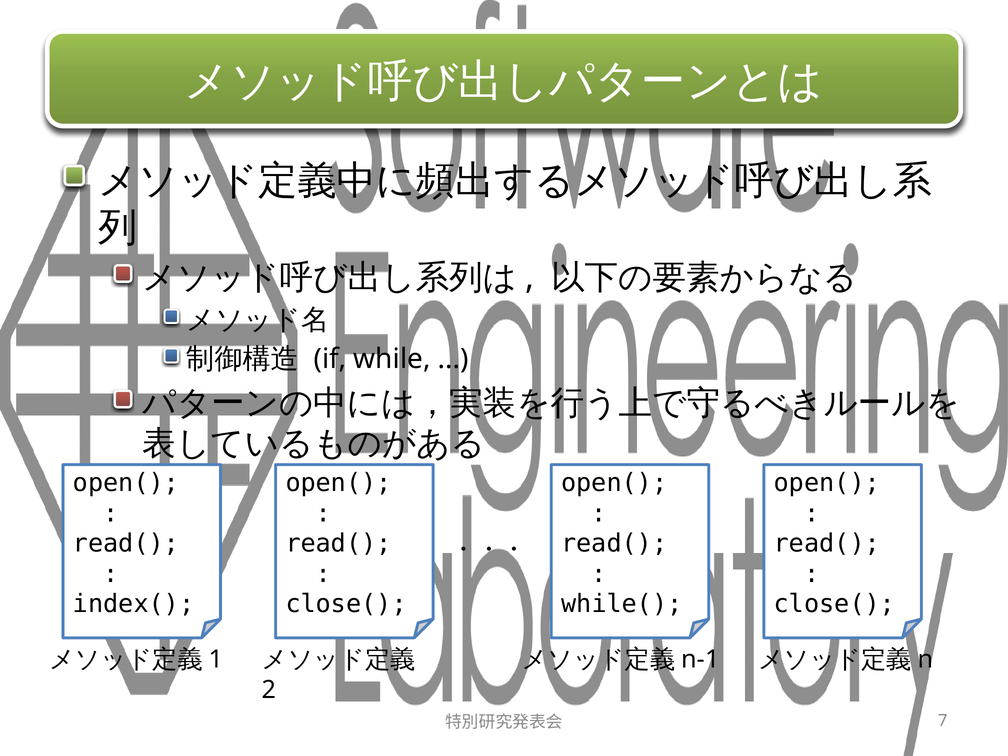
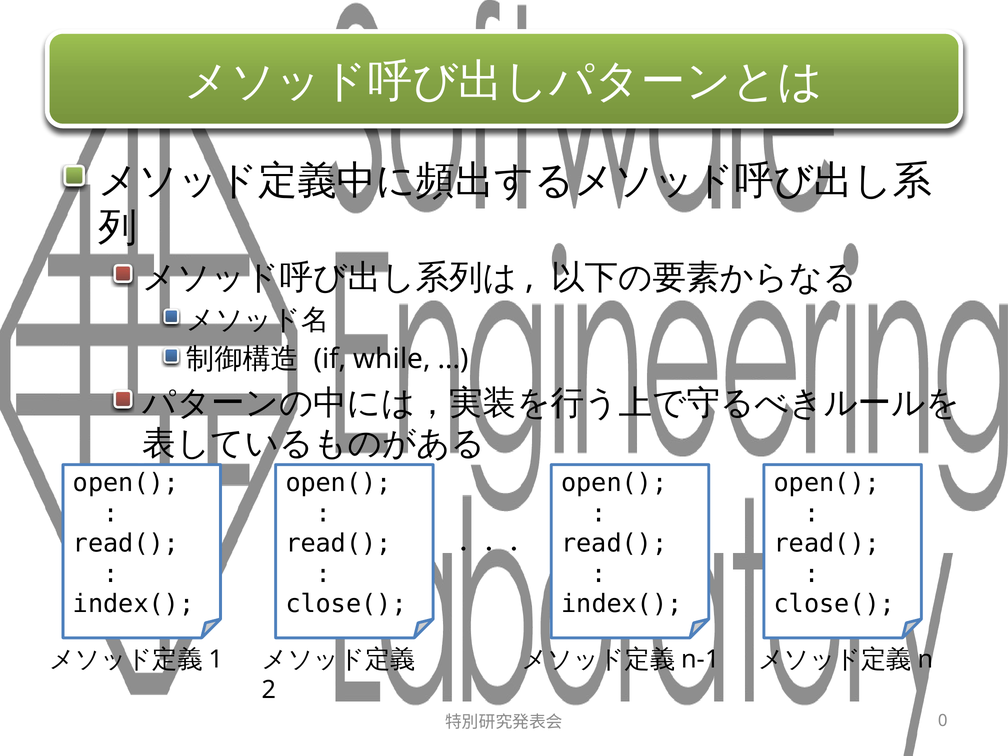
while( at (622, 604): while( -> index(
7: 7 -> 0
